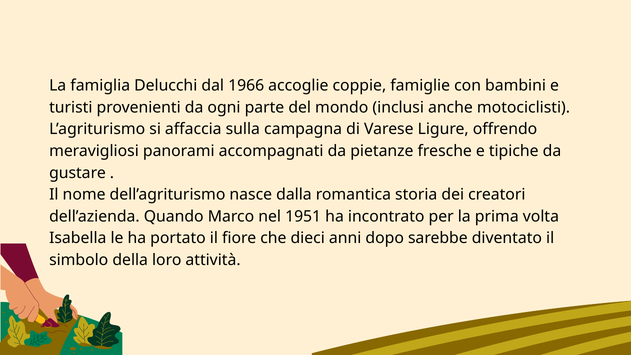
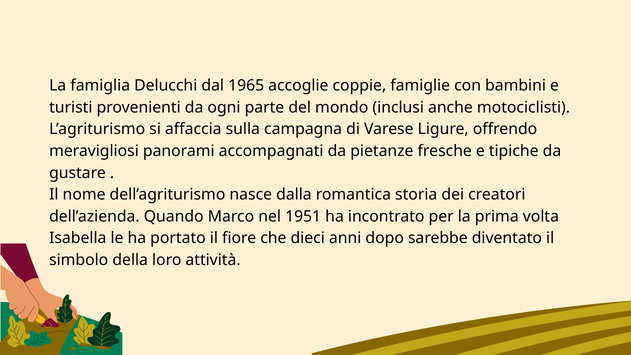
1966: 1966 -> 1965
